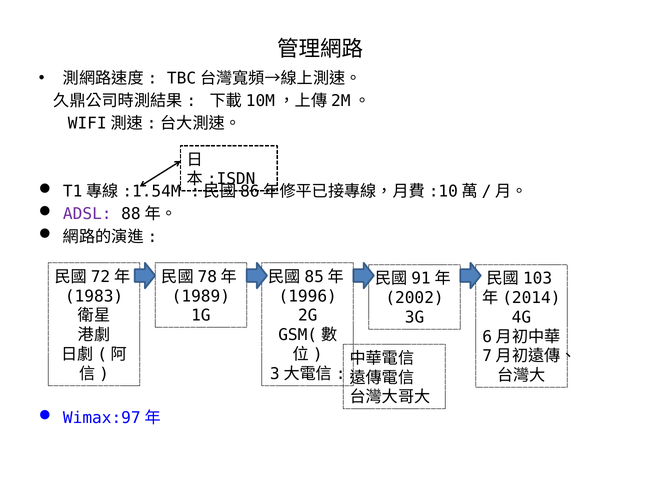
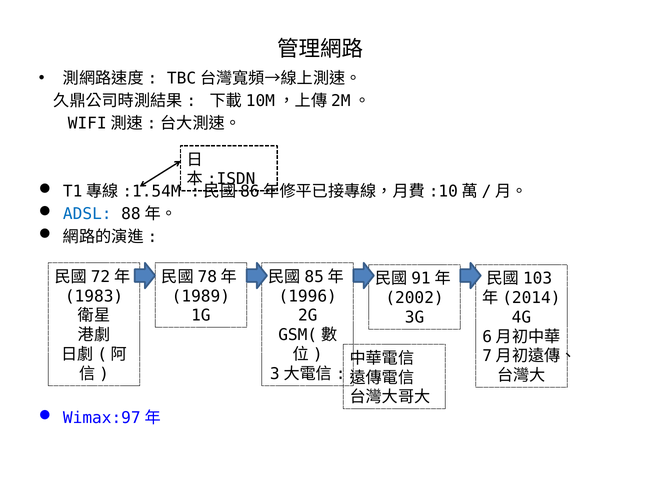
ADSL colour: purple -> blue
